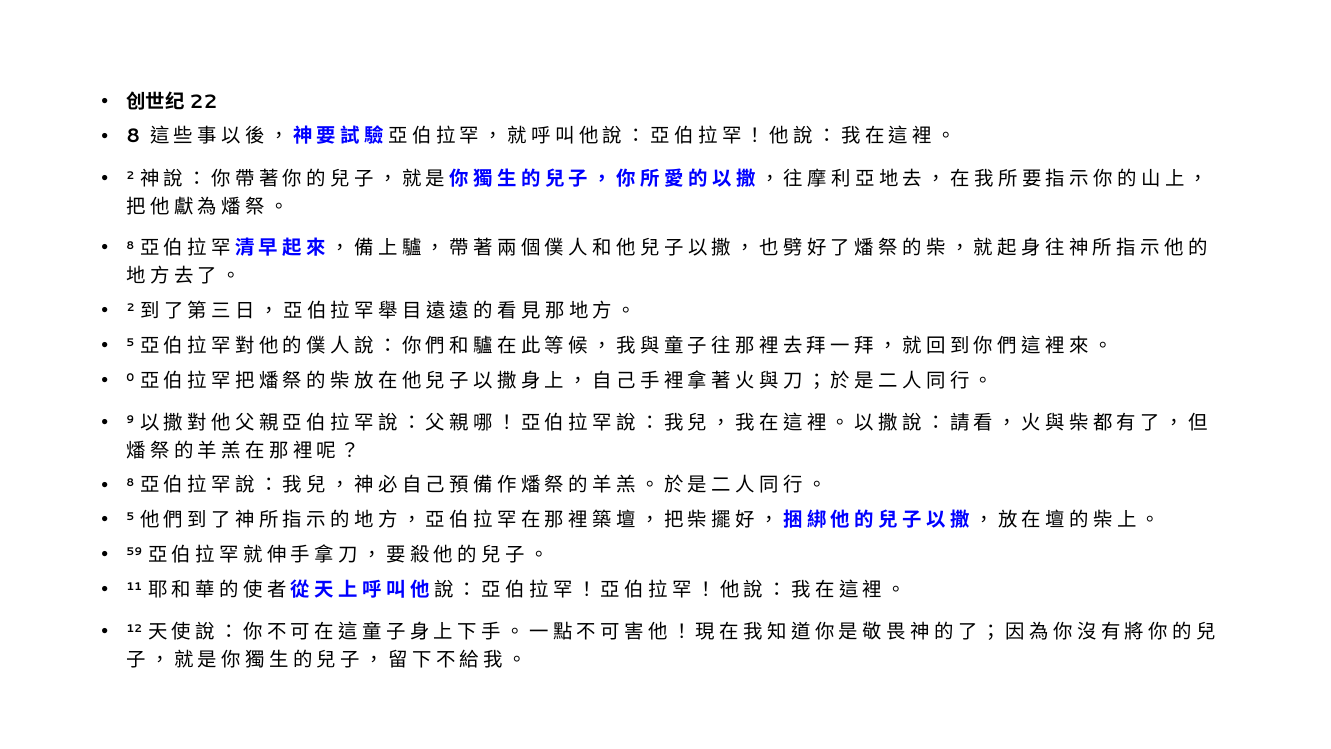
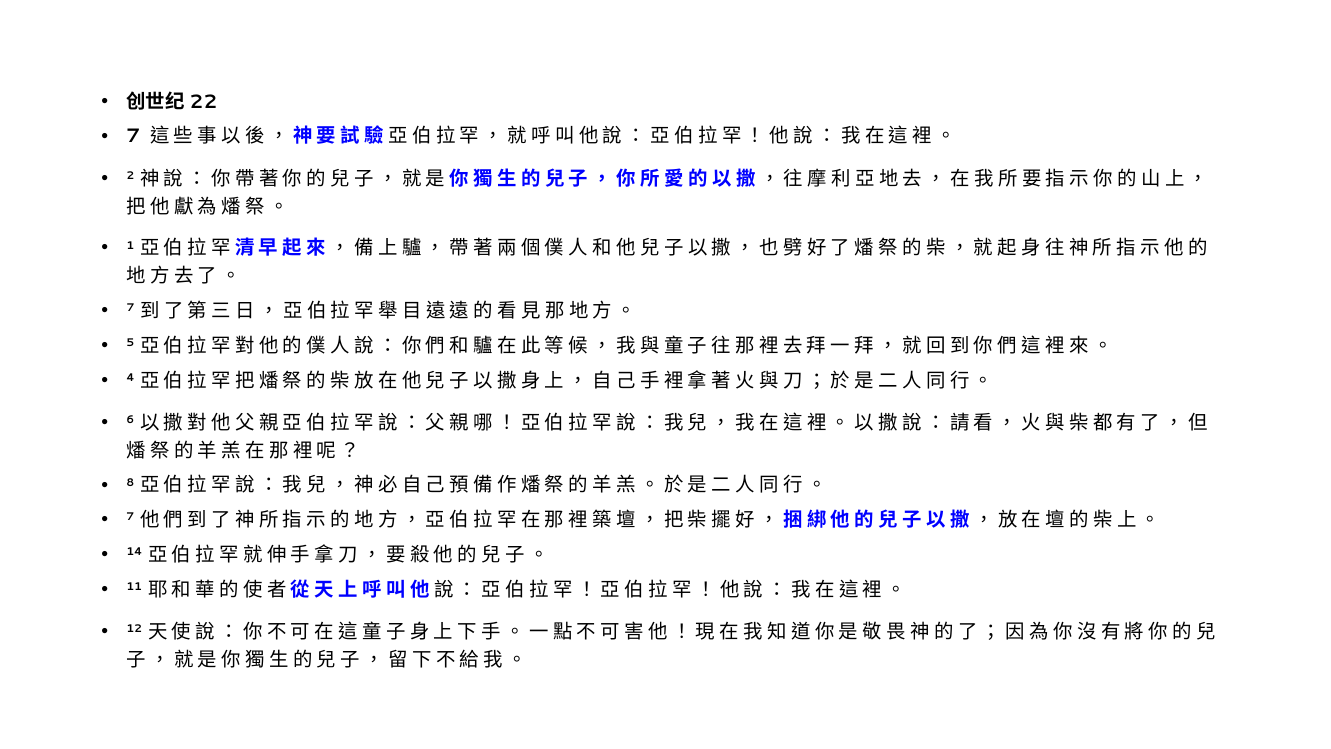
8 at (133, 136): 8 -> 7
8 at (130, 245): 8 -> 1
2 at (131, 308): 2 -> 7
0: 0 -> 4
9: 9 -> 6
5 at (130, 517): 5 -> 7
59: 59 -> 14
